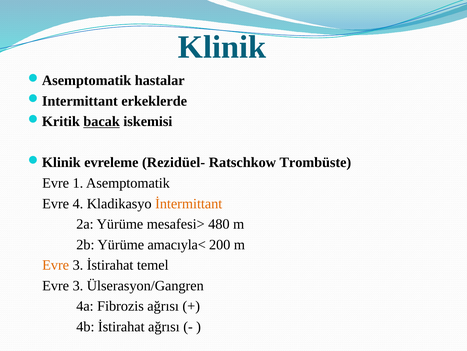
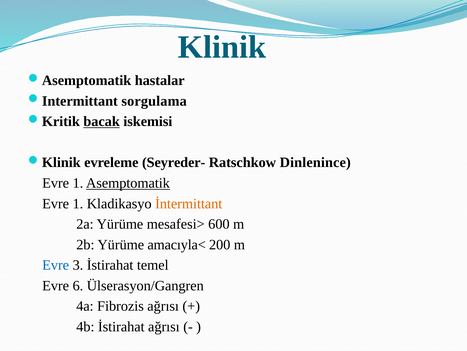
erkeklerde: erkeklerde -> sorgulama
Rezidüel-: Rezidüel- -> Seyreder-
Trombüste: Trombüste -> Dinlenince
Asemptomatik underline: none -> present
4 at (78, 203): 4 -> 1
480: 480 -> 600
Evre at (56, 265) colour: orange -> blue
3 at (78, 285): 3 -> 6
